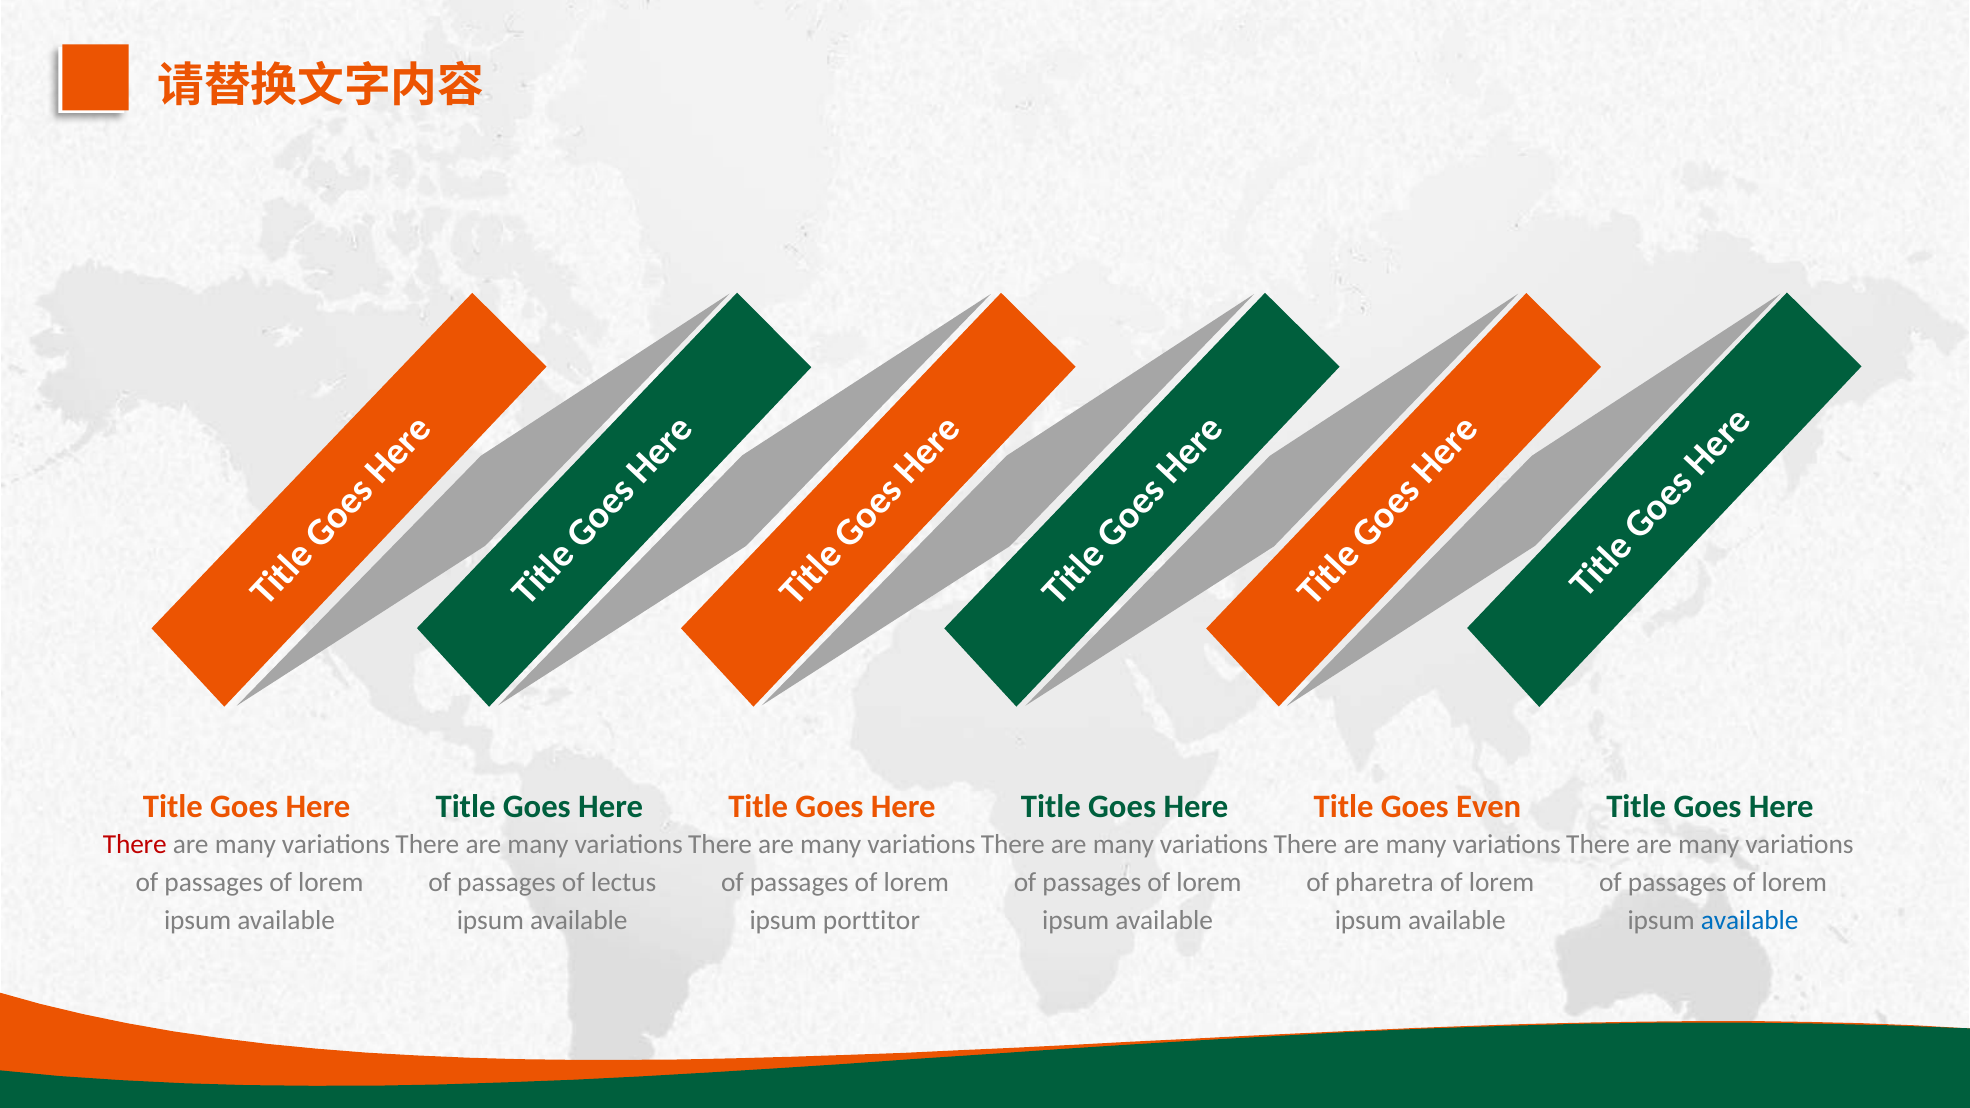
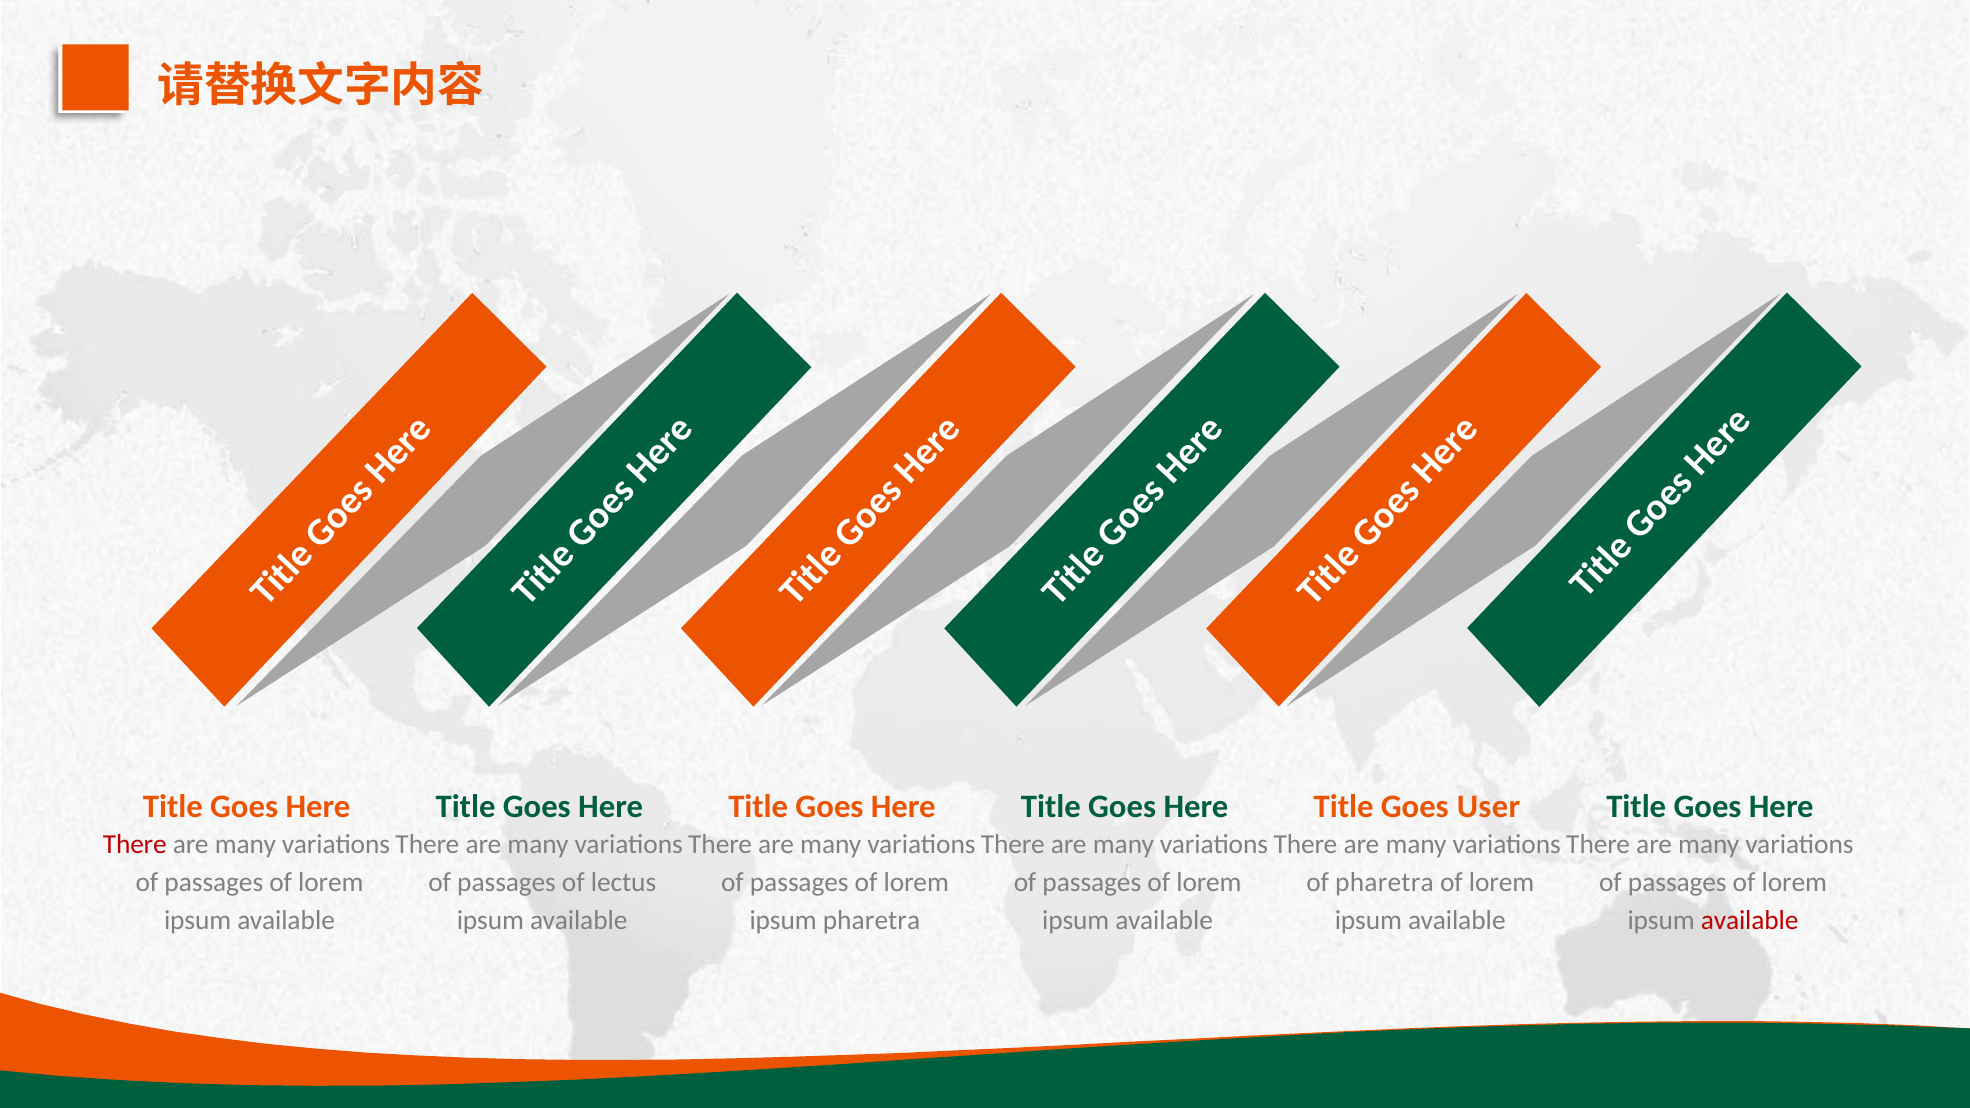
Even: Even -> User
ipsum porttitor: porttitor -> pharetra
available at (1750, 921) colour: blue -> red
